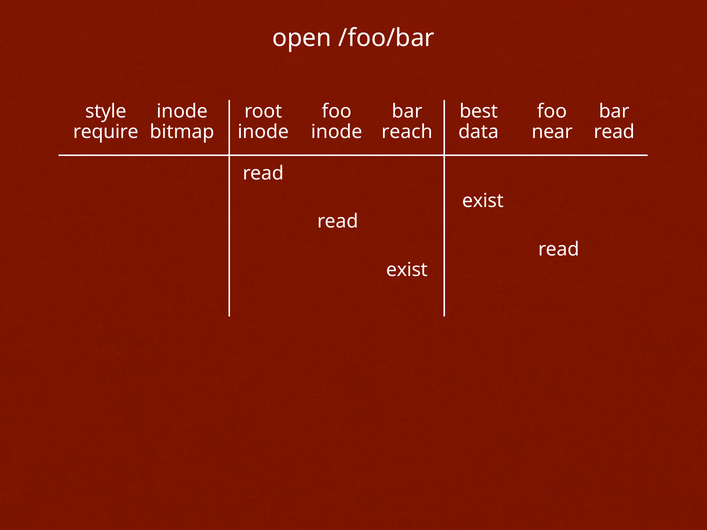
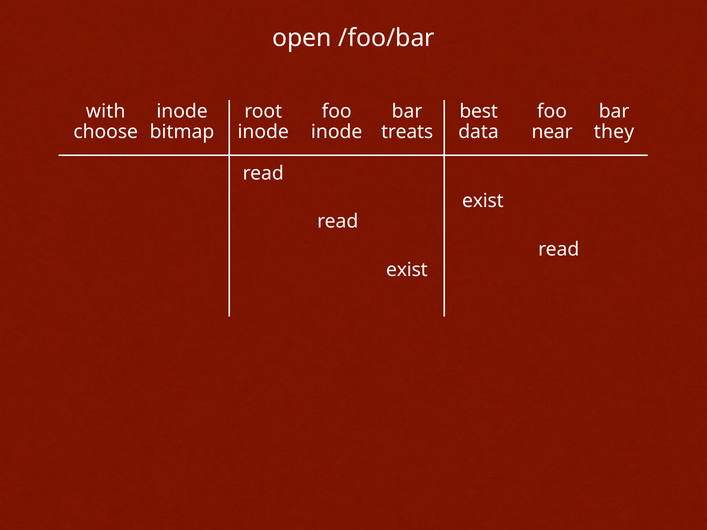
style: style -> with
require: require -> choose
reach: reach -> treats
read at (614, 132): read -> they
